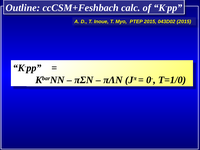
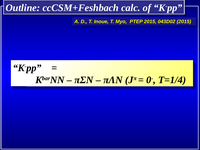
T=1/0: T=1/0 -> T=1/4
